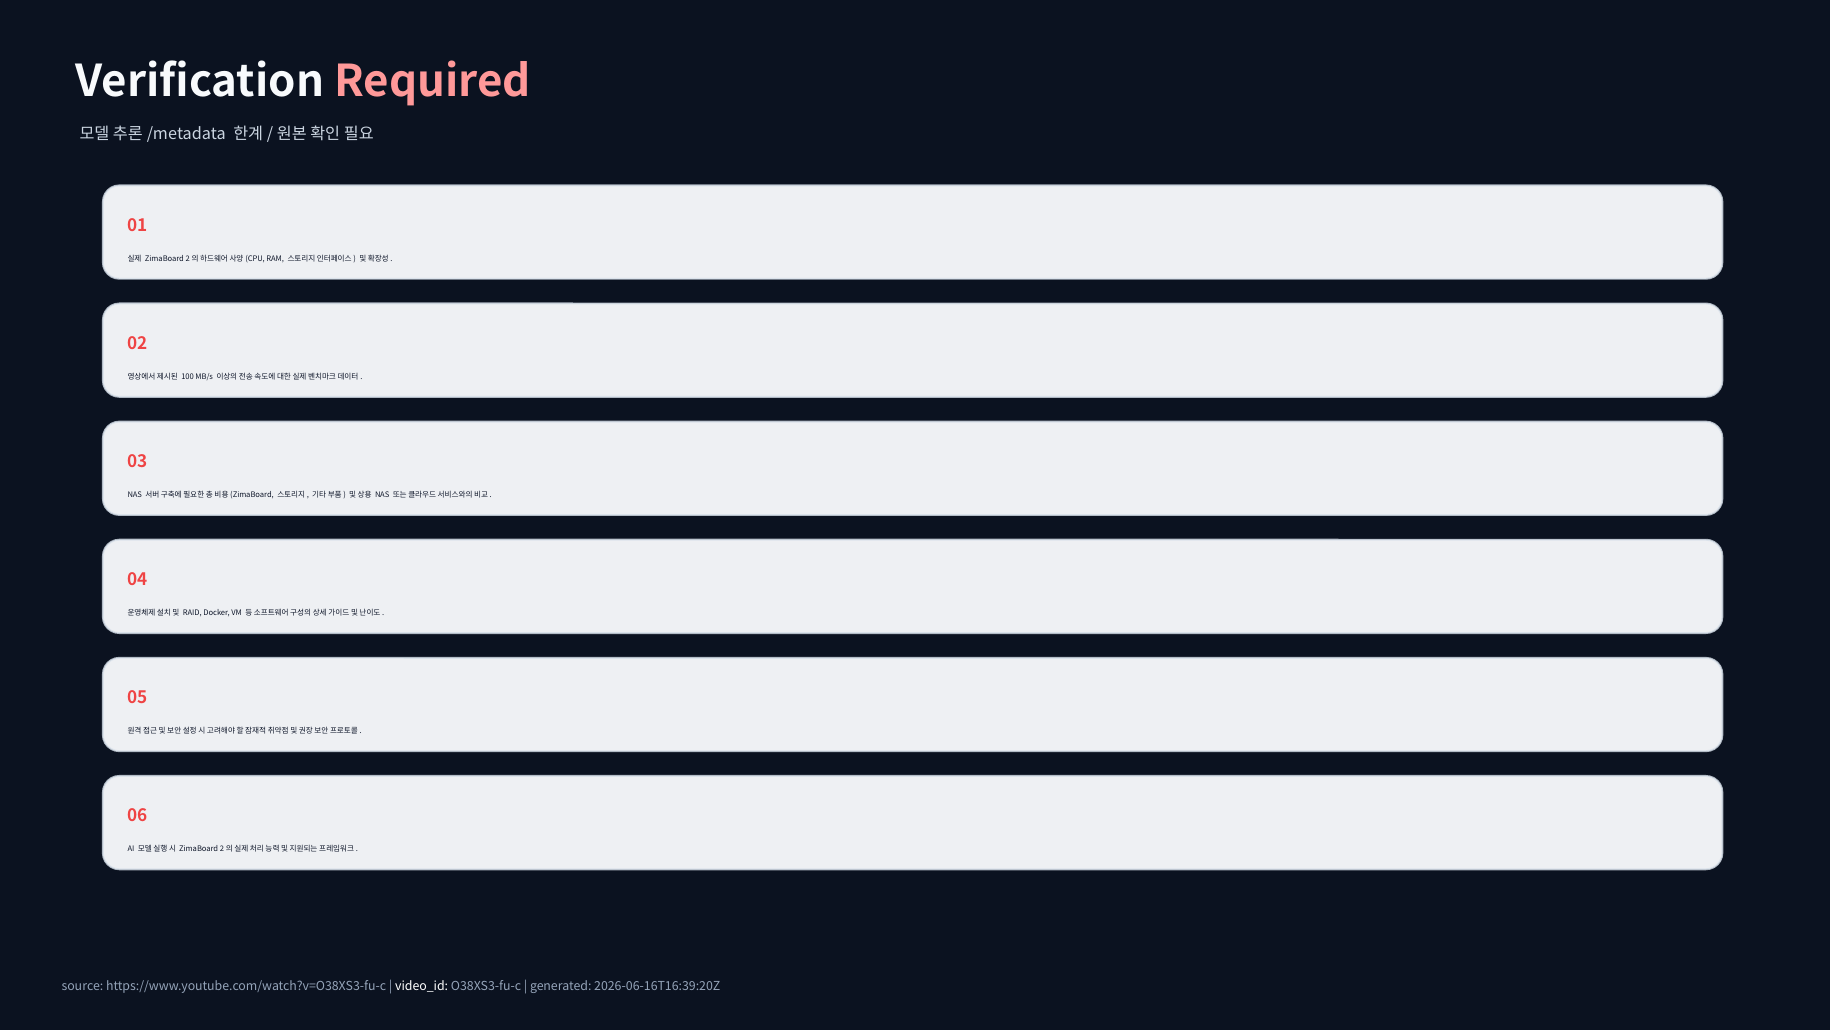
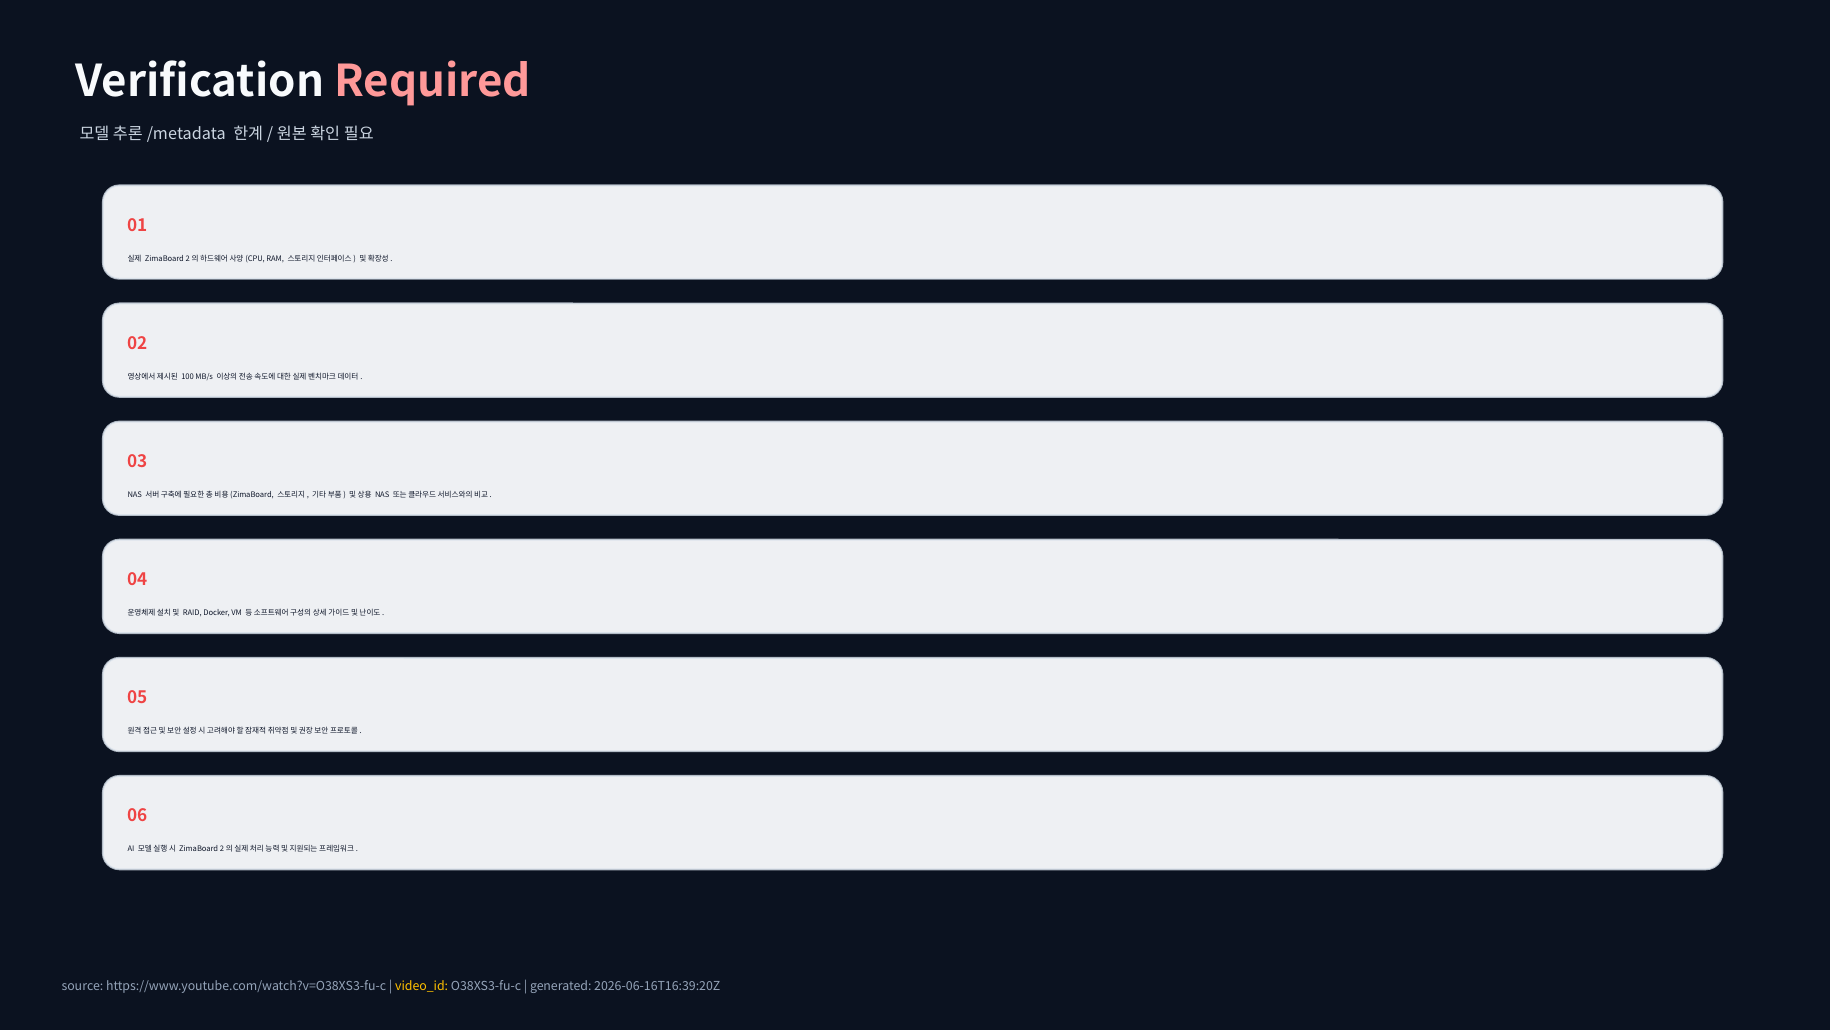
video_id colour: white -> yellow
